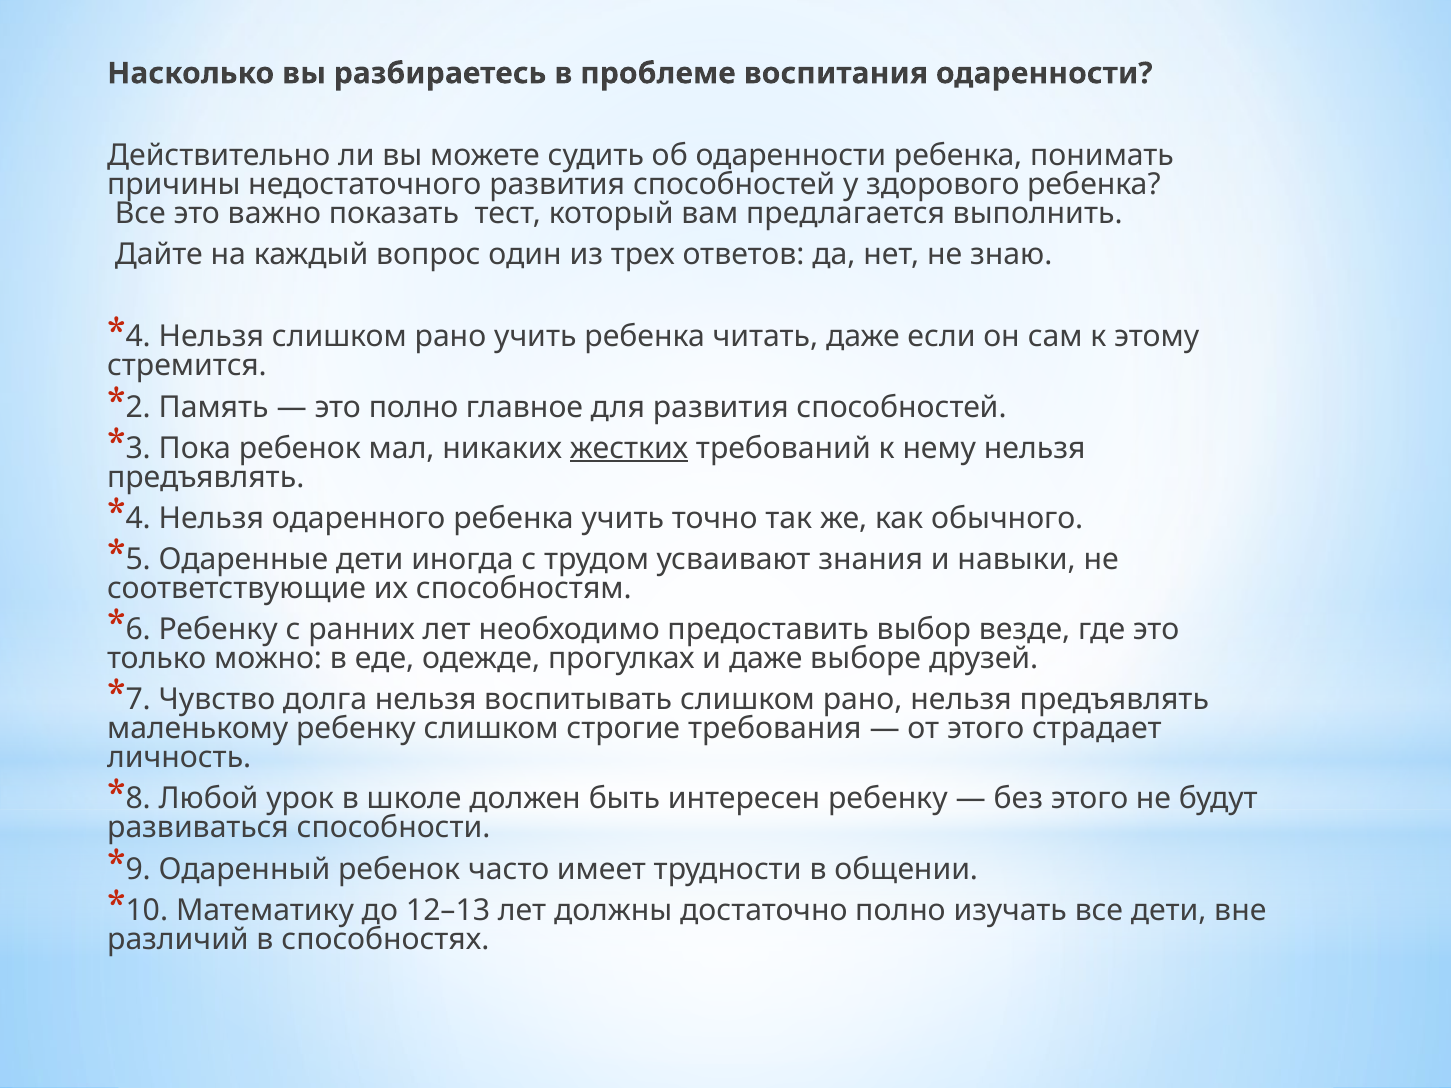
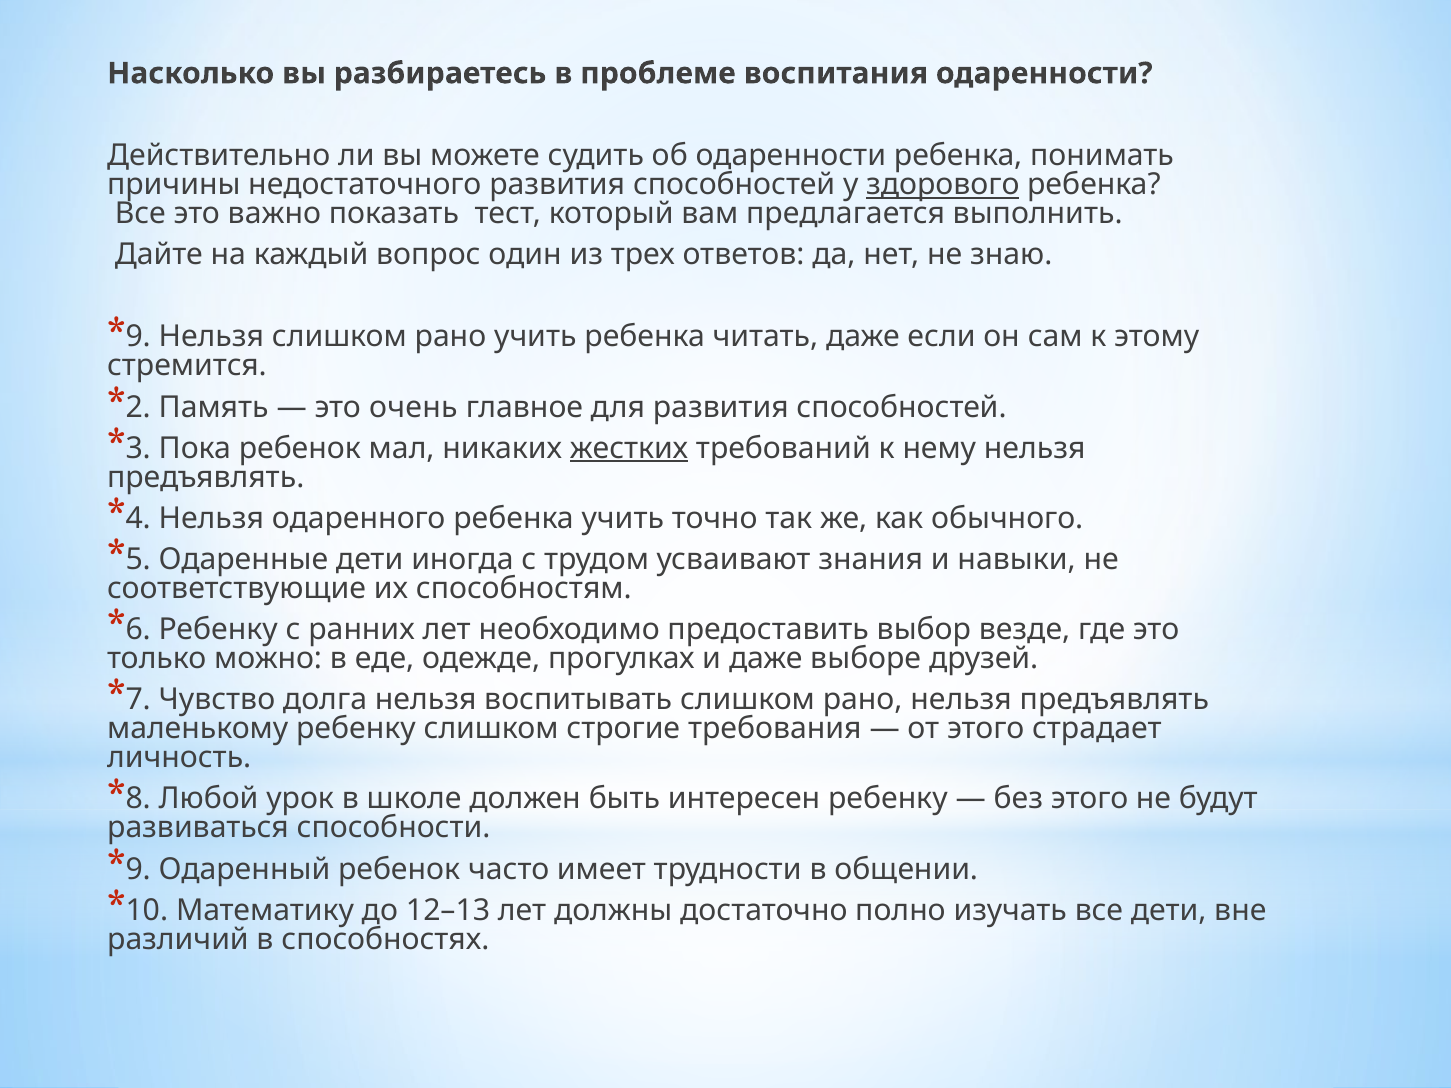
здорового underline: none -> present
4 at (138, 337): 4 -> 9
это полно: полно -> очень
